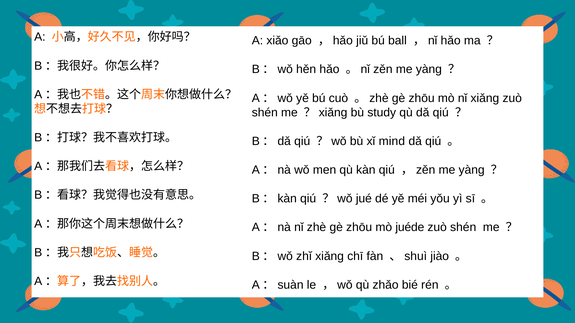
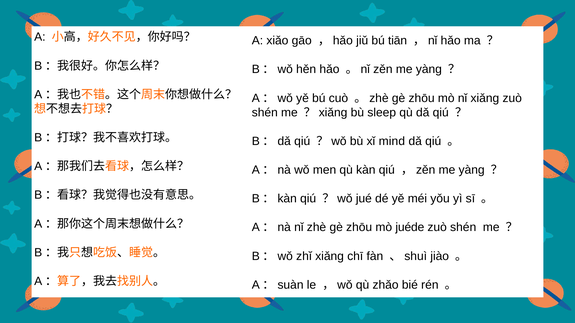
ball: ball -> tiān
study: study -> sleep
